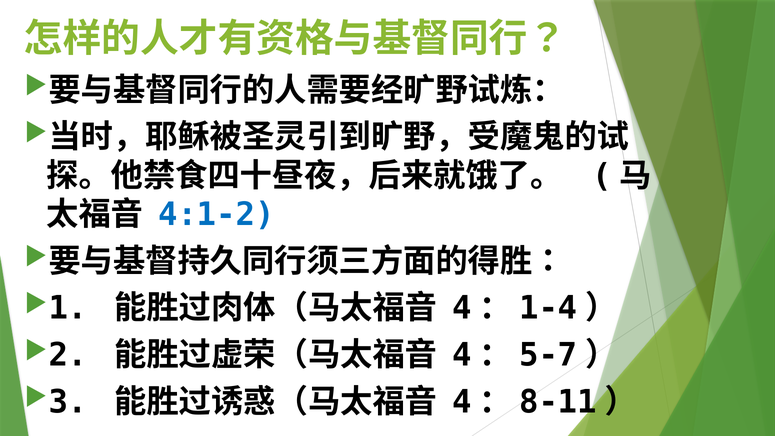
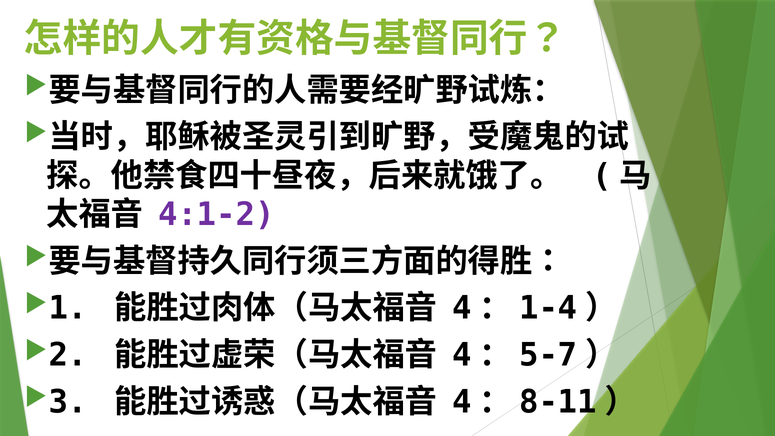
4:1-2 colour: blue -> purple
